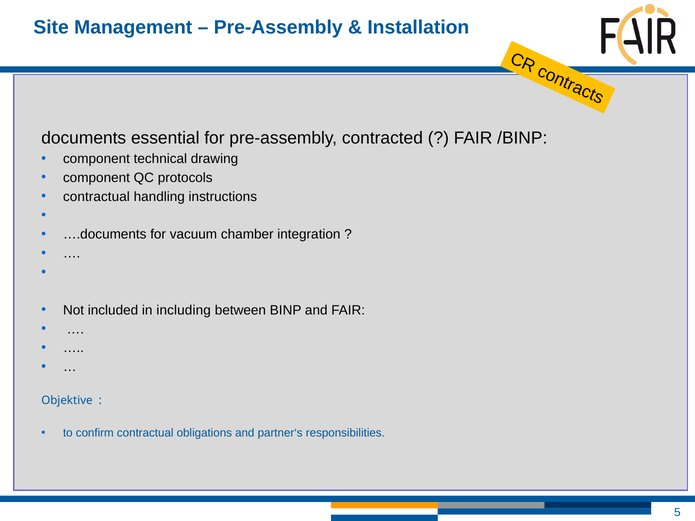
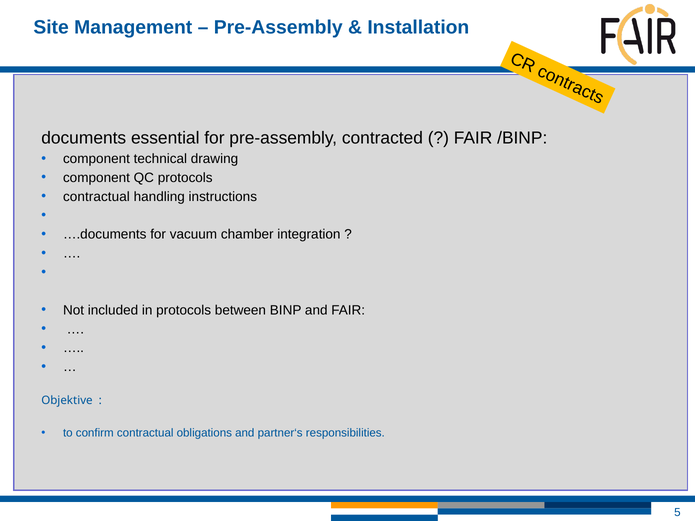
in including: including -> protocols
